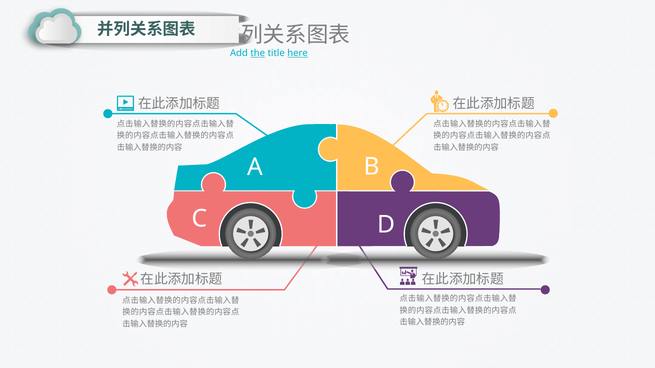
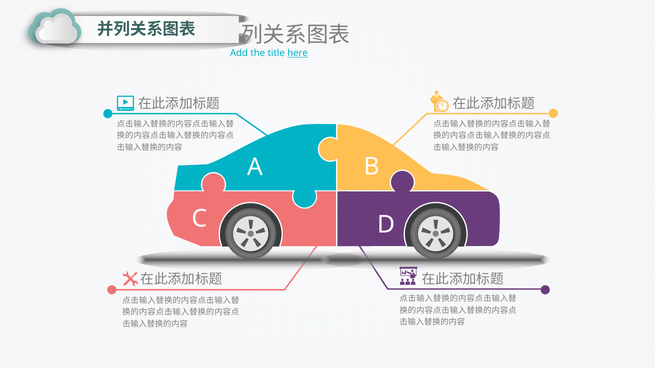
the underline: present -> none
